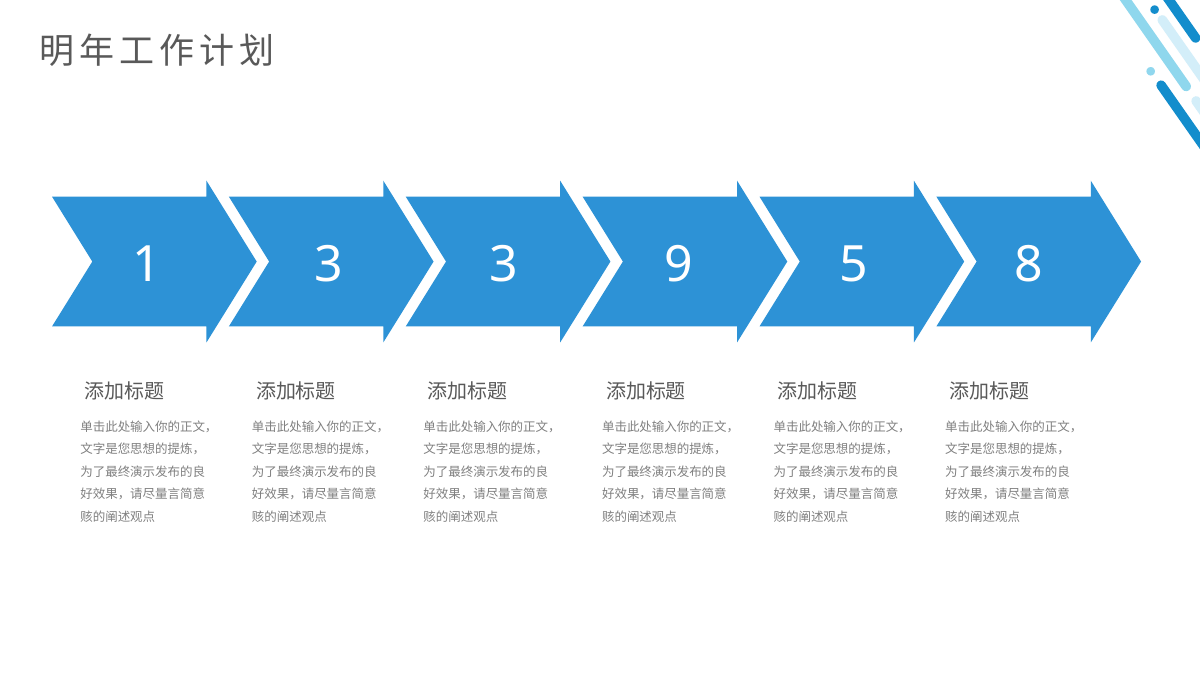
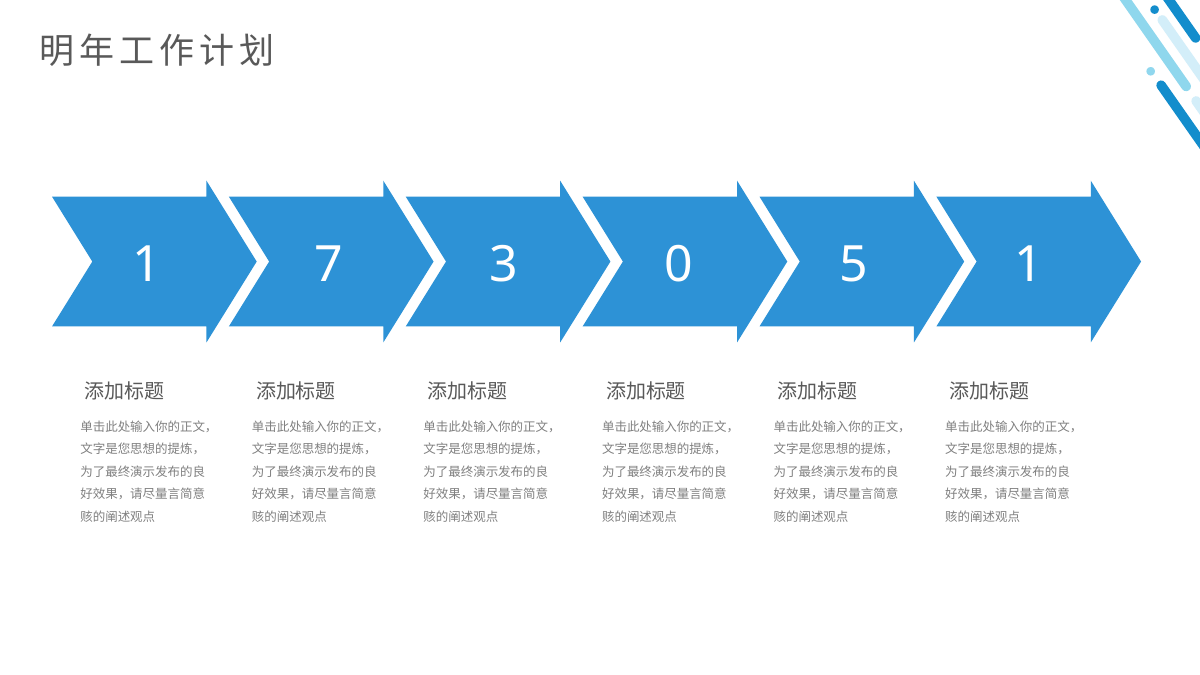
1 3: 3 -> 7
9: 9 -> 0
5 8: 8 -> 1
